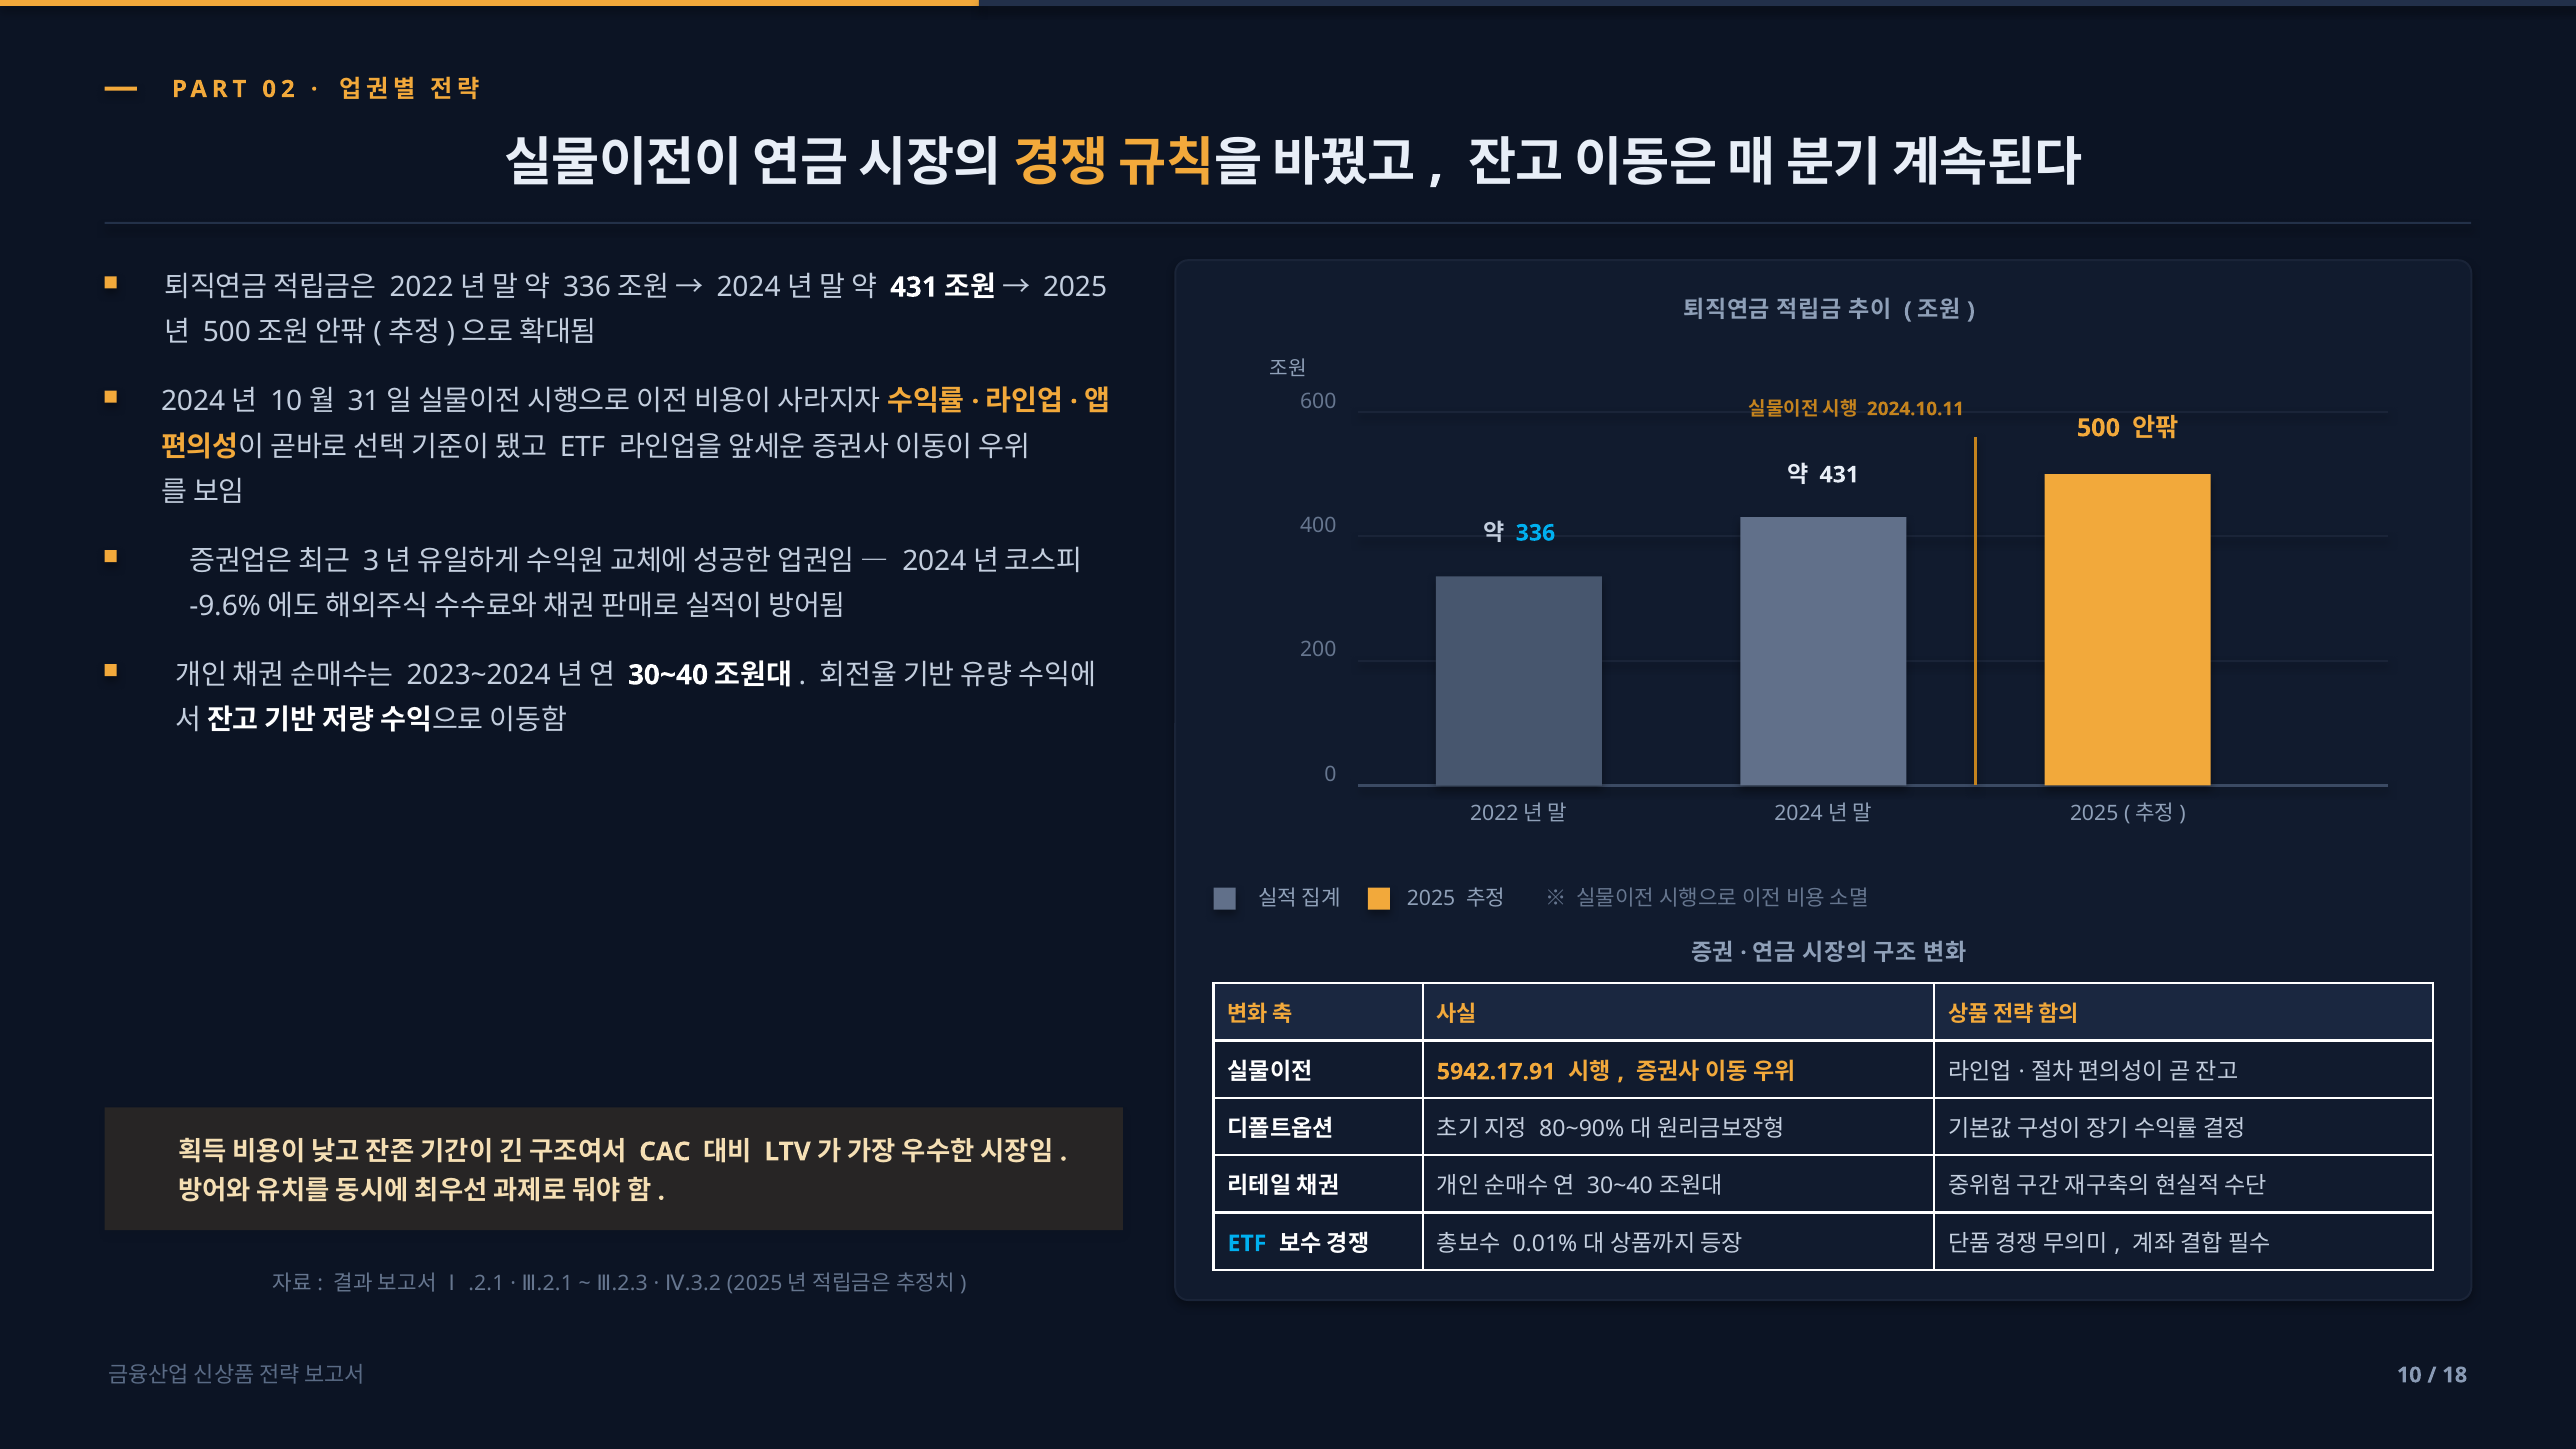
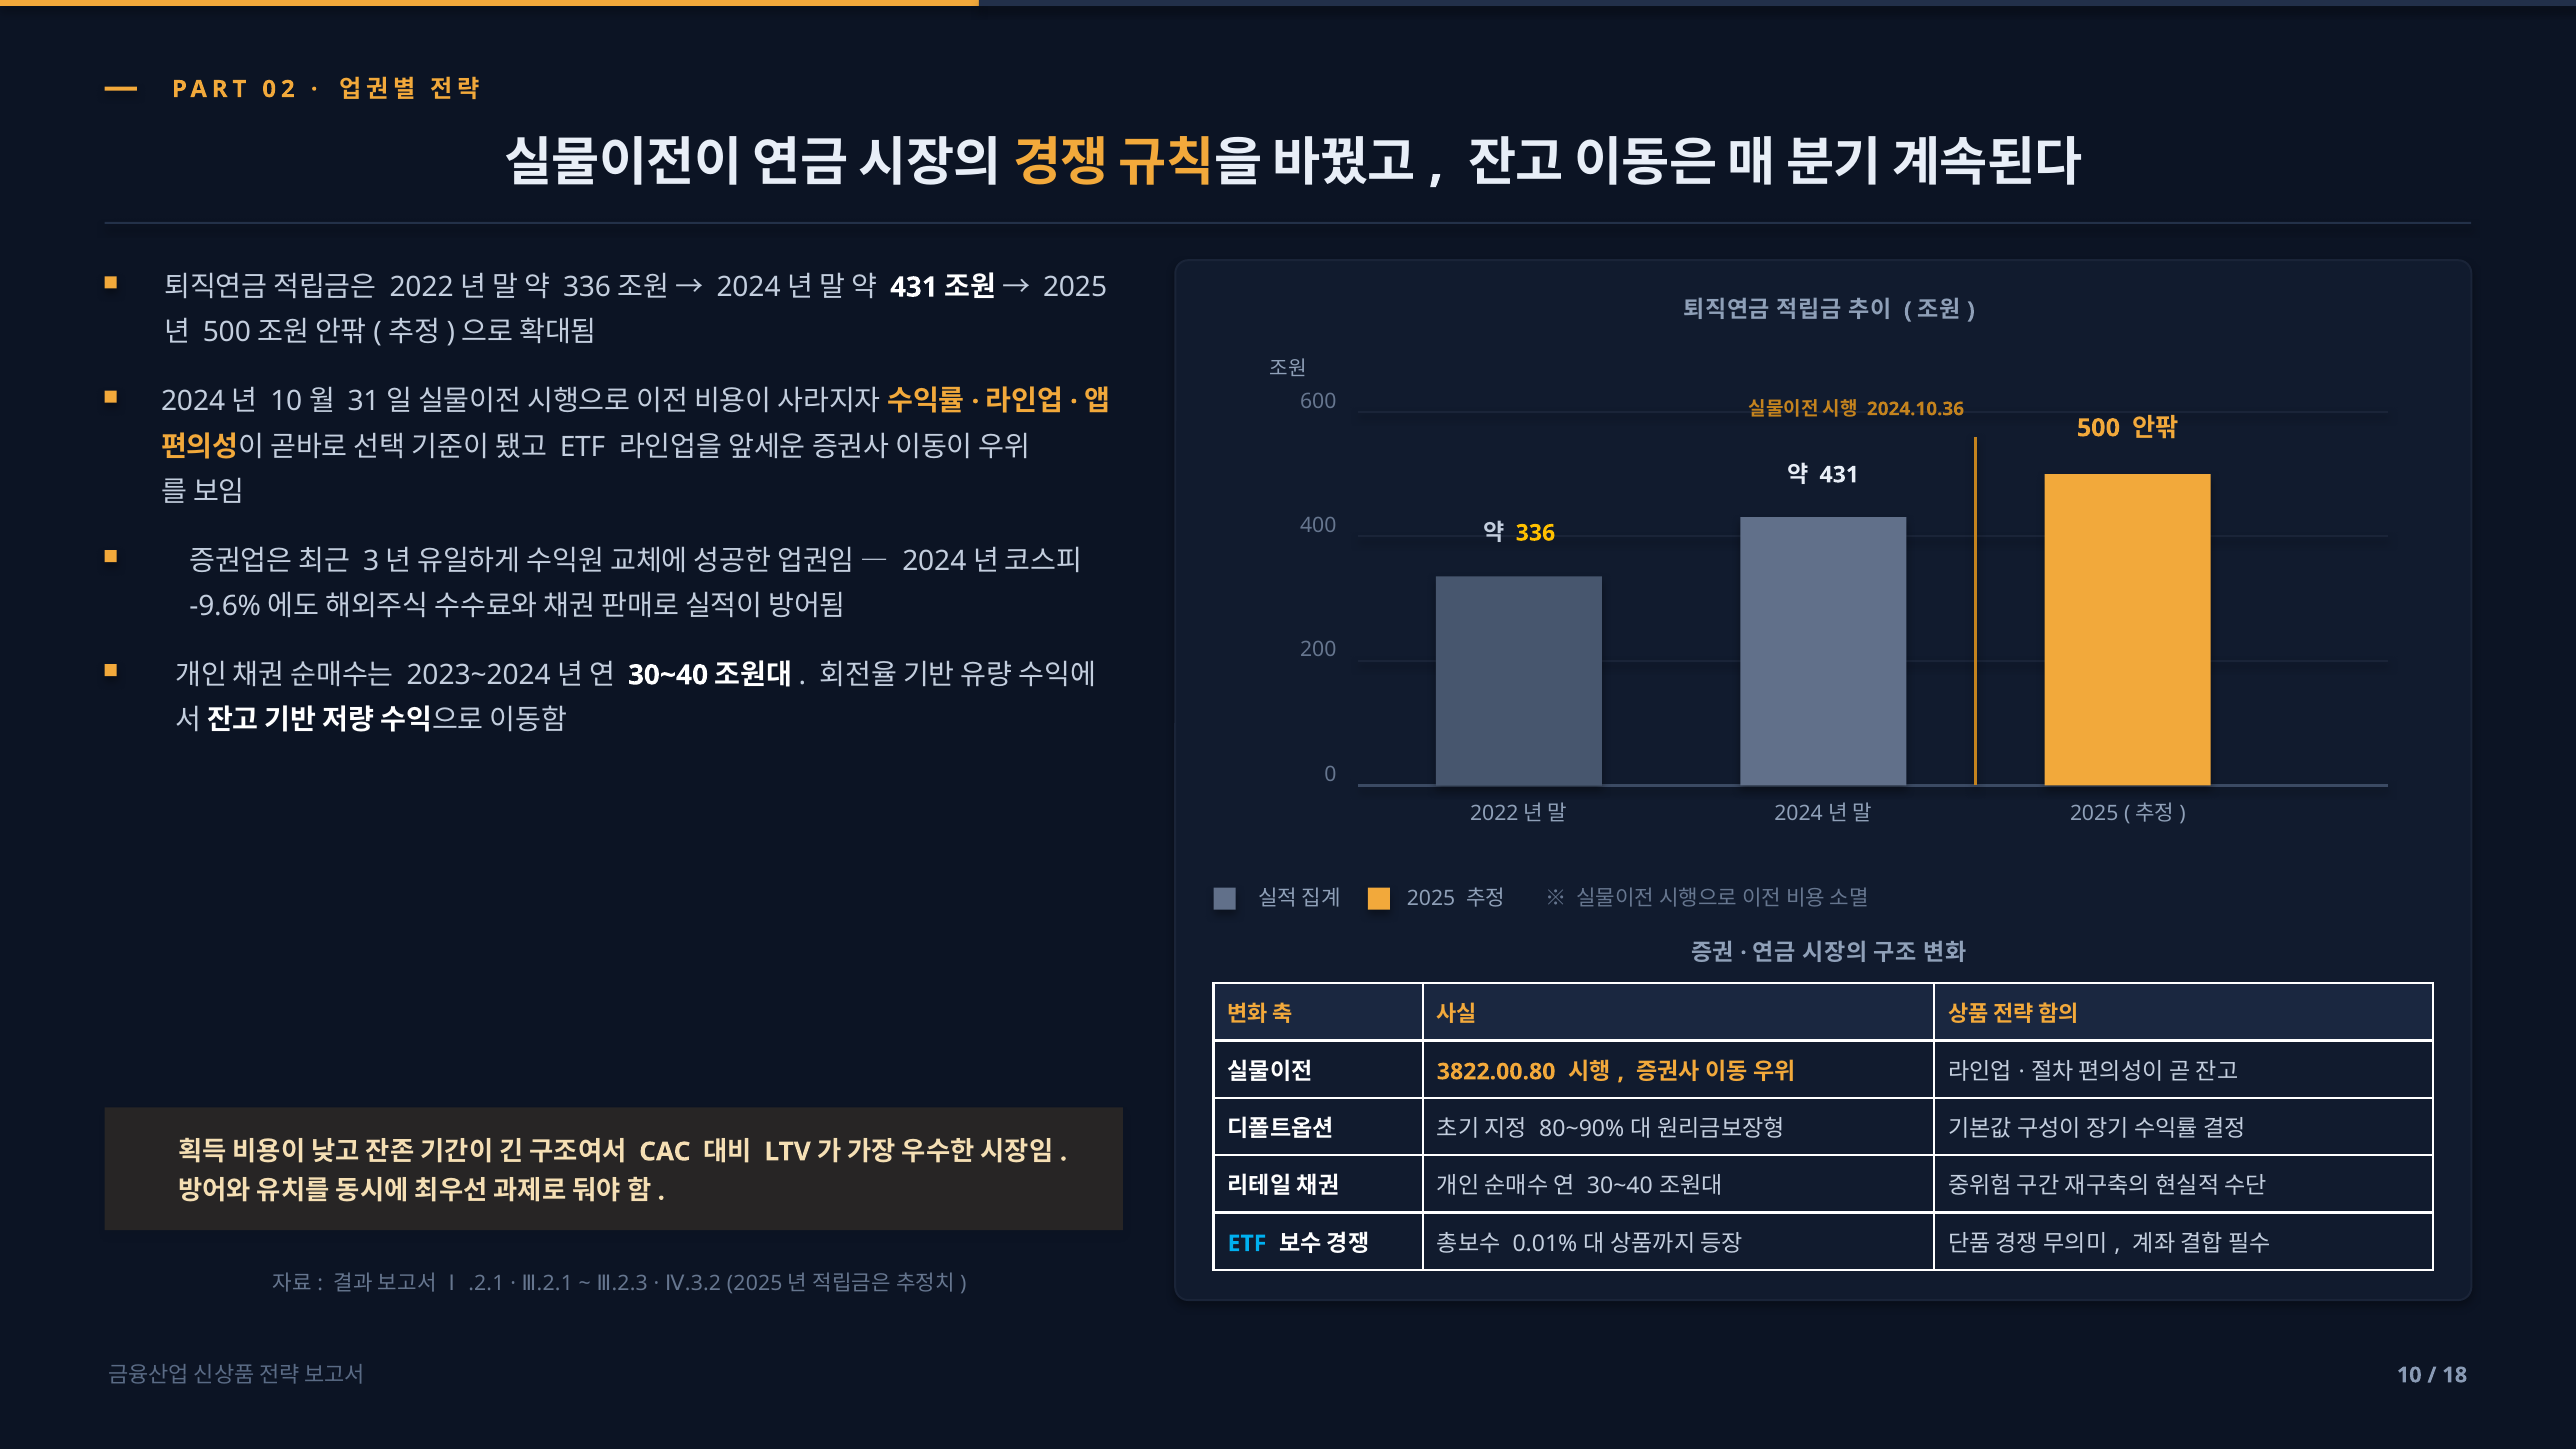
2024.10.11: 2024.10.11 -> 2024.10.36
336 colour: light blue -> yellow
5942.17.91: 5942.17.91 -> 3822.00.80
